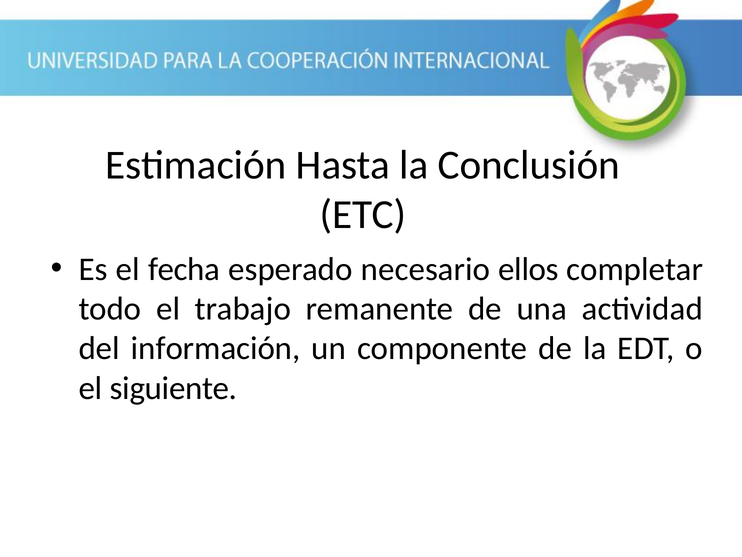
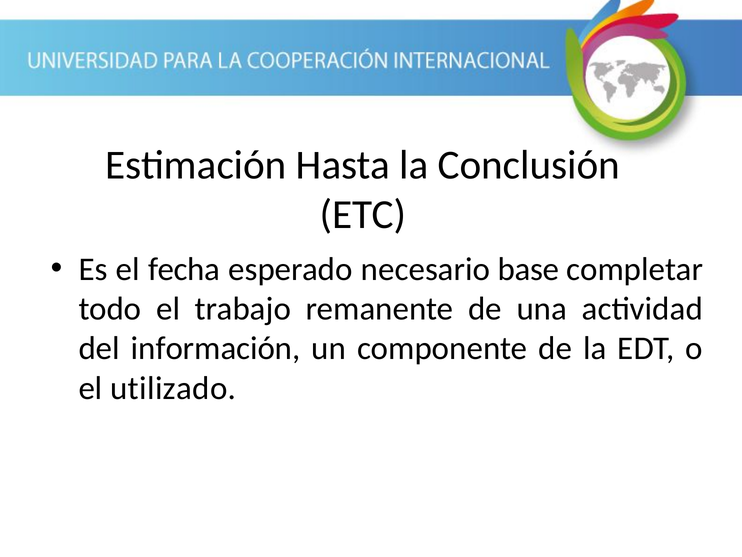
ellos: ellos -> base
siguiente: siguiente -> utilizado
